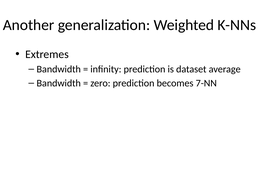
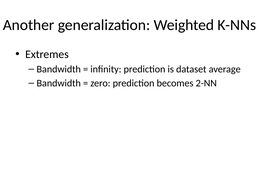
7-NN: 7-NN -> 2-NN
